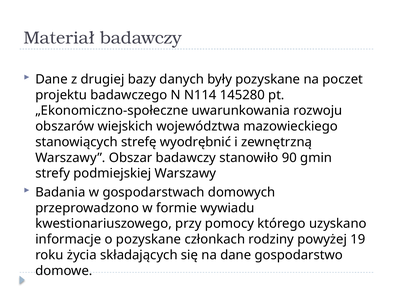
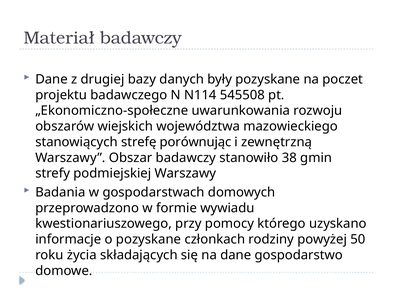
145280: 145280 -> 545508
wyodrębnić: wyodrębnić -> porównując
90: 90 -> 38
19: 19 -> 50
